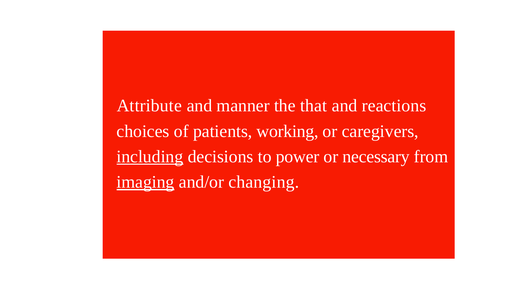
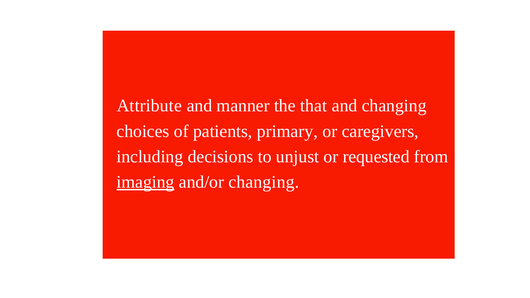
and reactions: reactions -> changing
working: working -> primary
including underline: present -> none
power: power -> unjust
necessary: necessary -> requested
